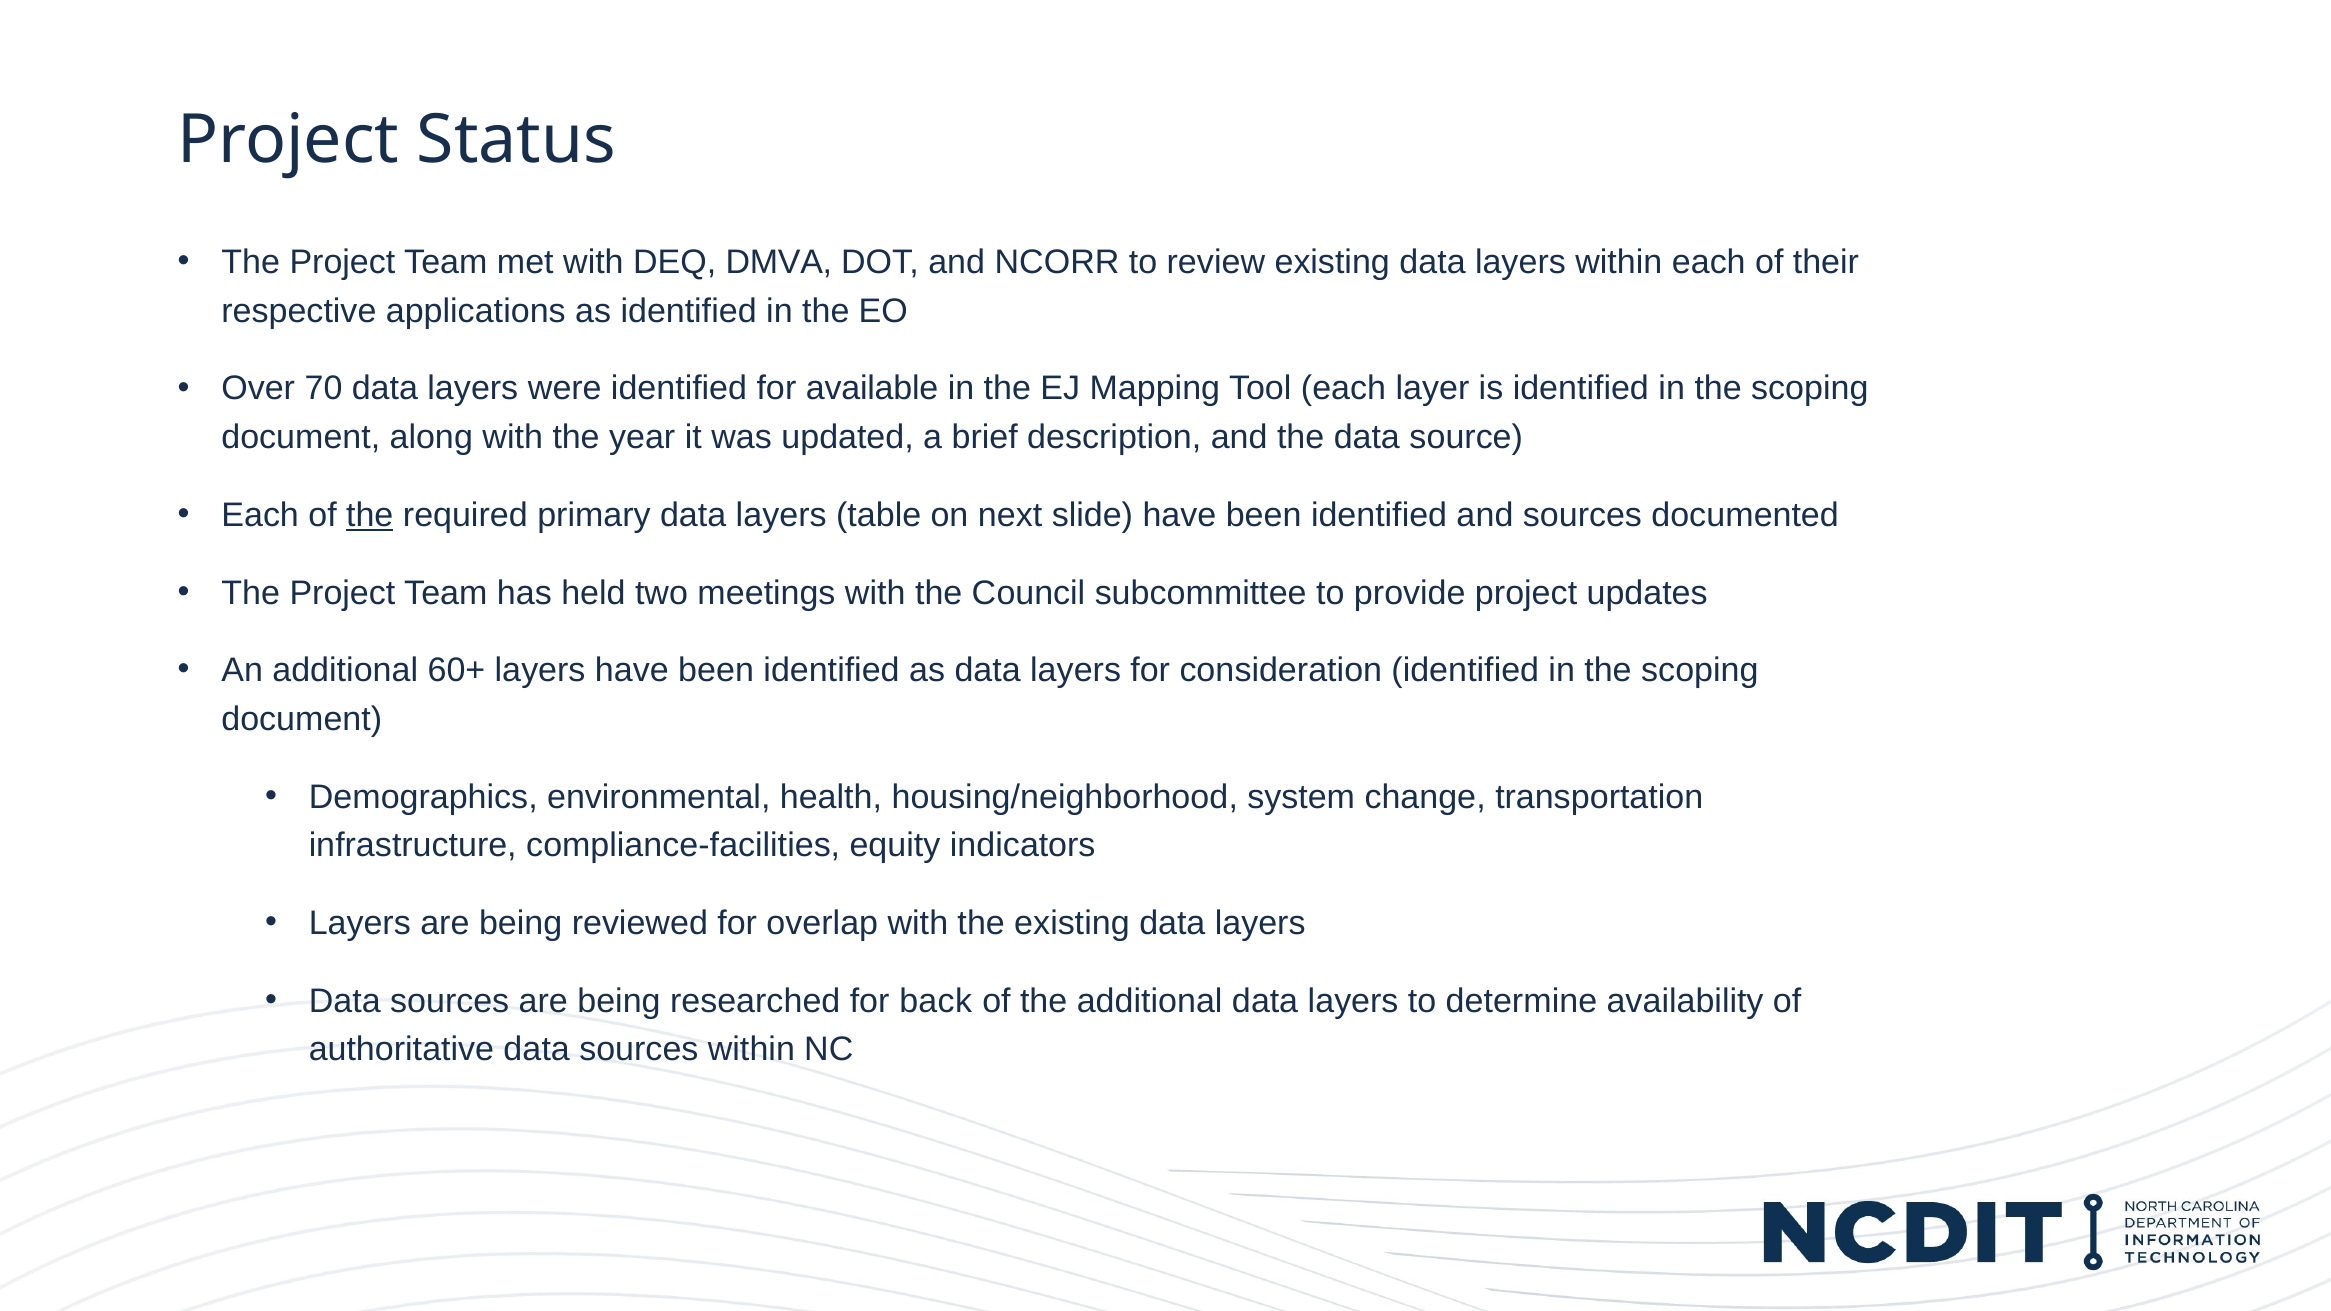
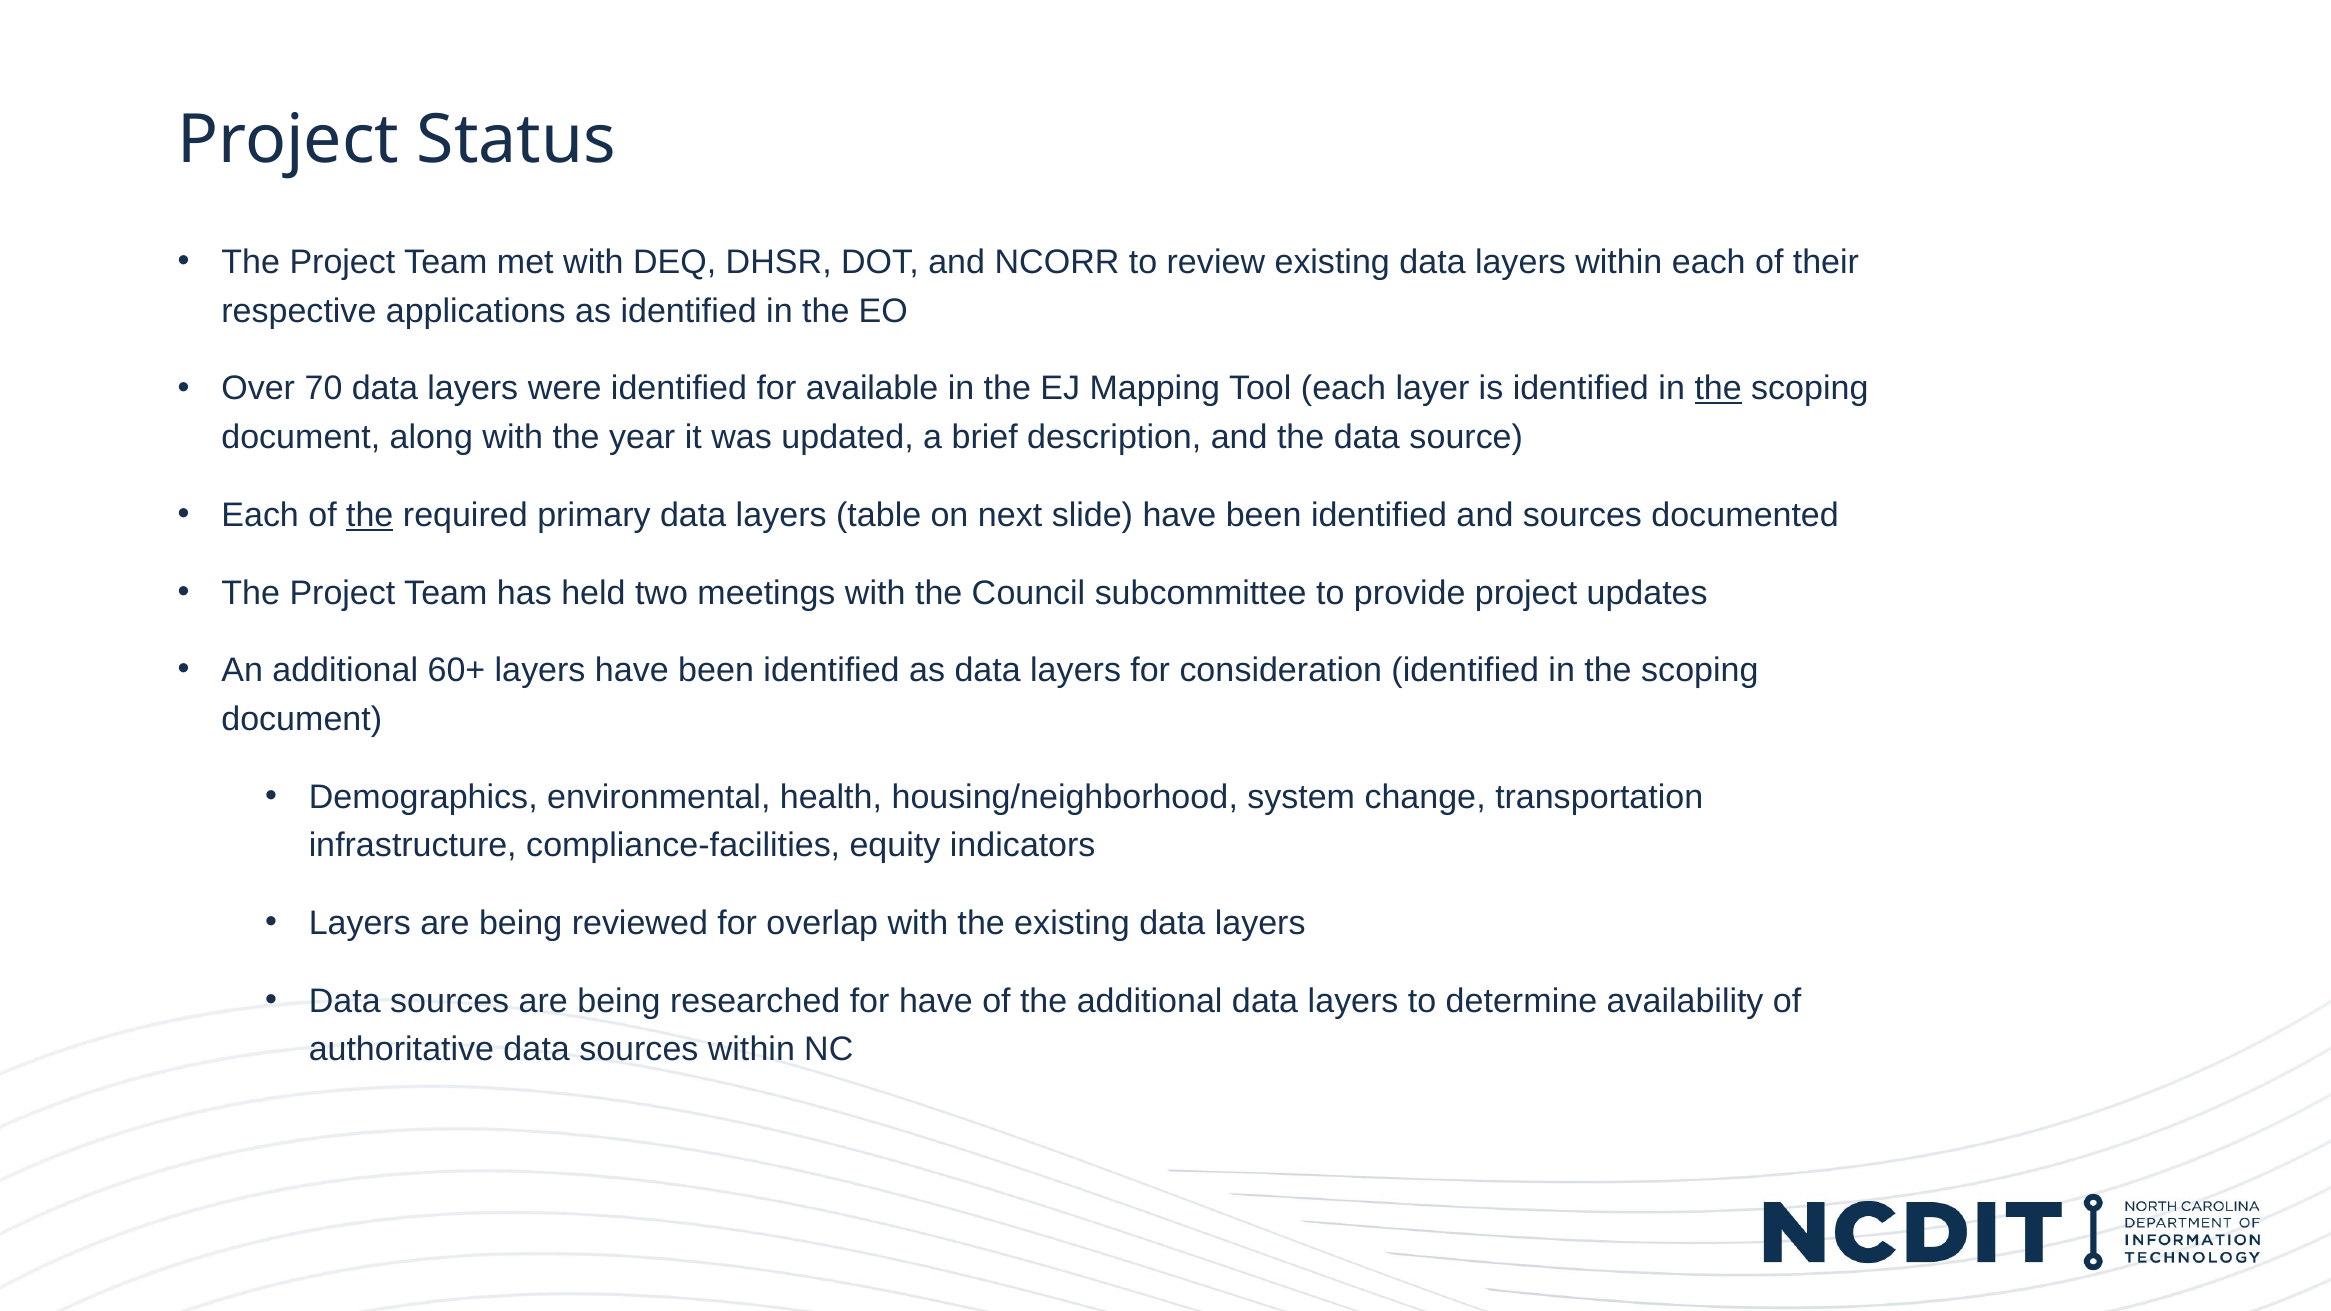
DMVA: DMVA -> DHSR
the at (1718, 389) underline: none -> present
for back: back -> have
